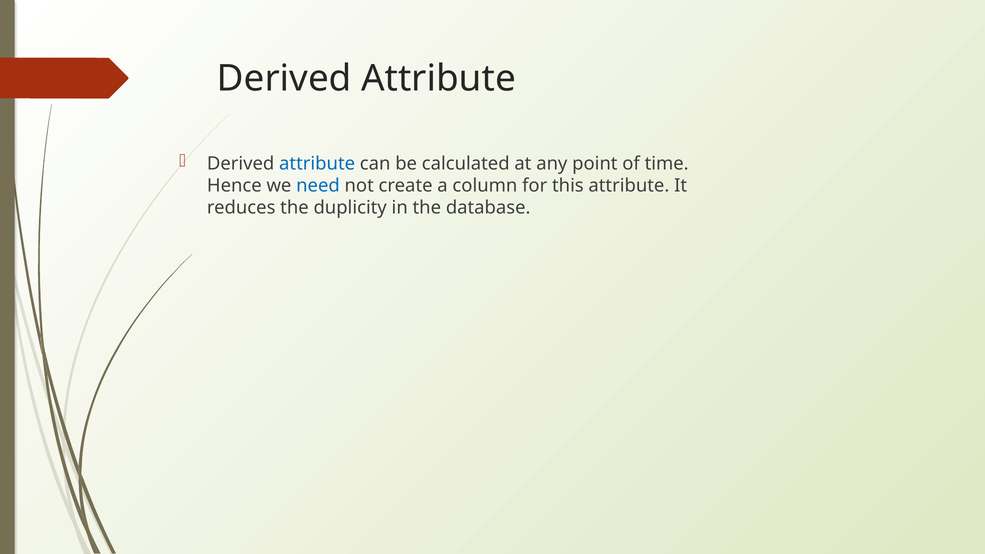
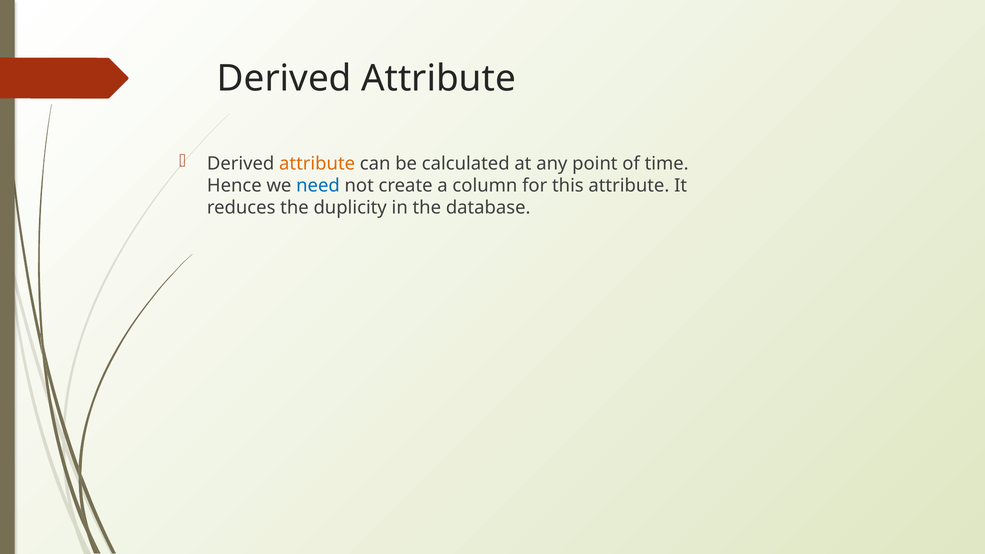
attribute at (317, 163) colour: blue -> orange
